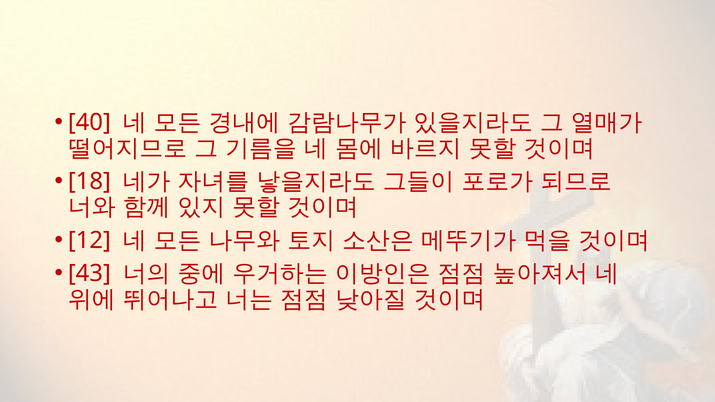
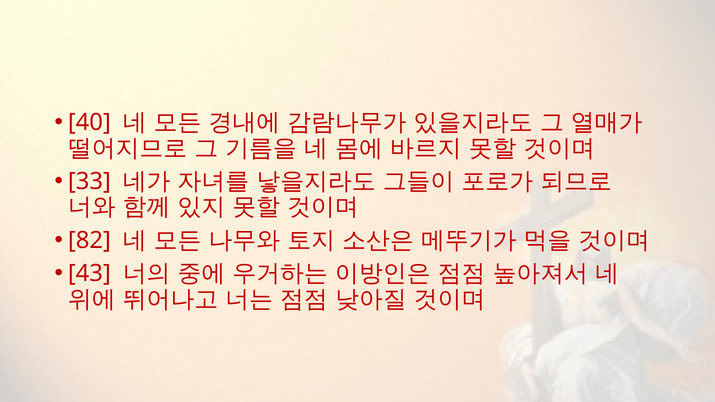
18: 18 -> 33
12: 12 -> 82
